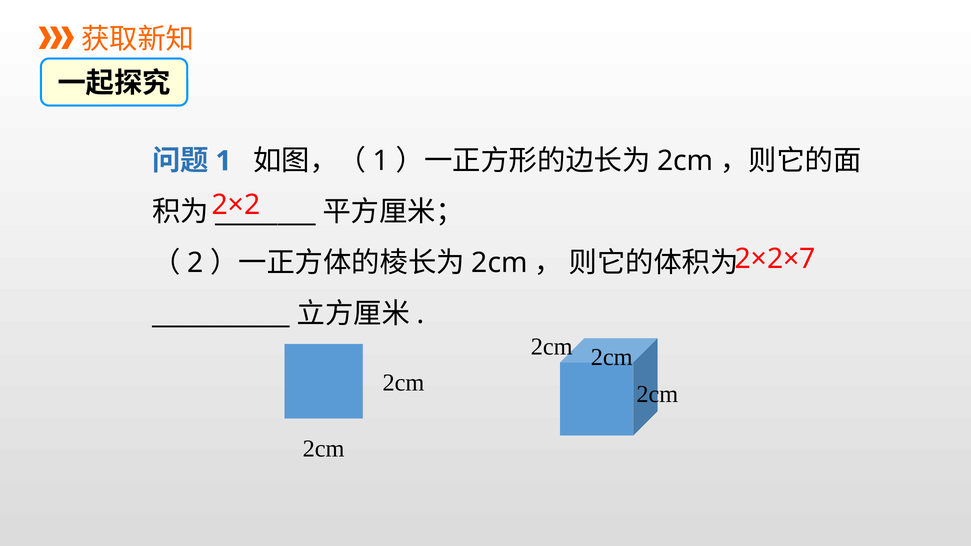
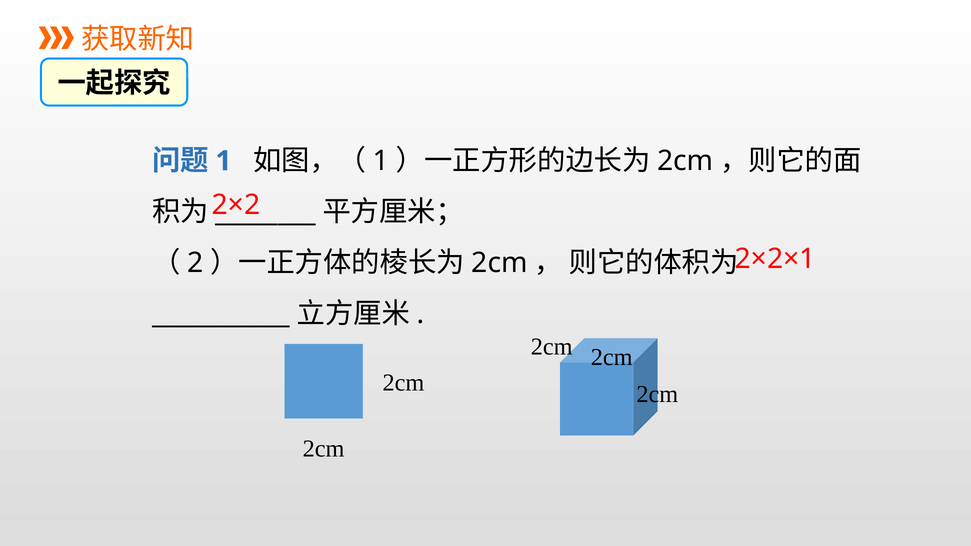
2×2×7: 2×2×7 -> 2×2×1
